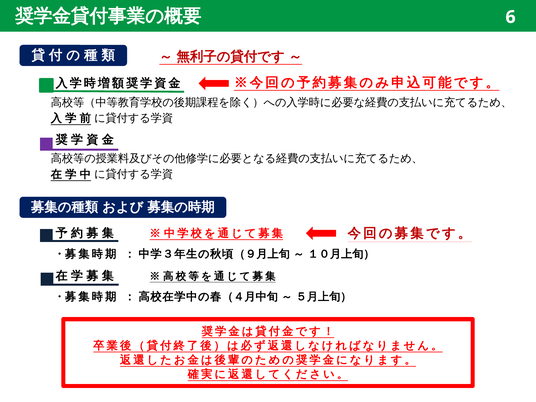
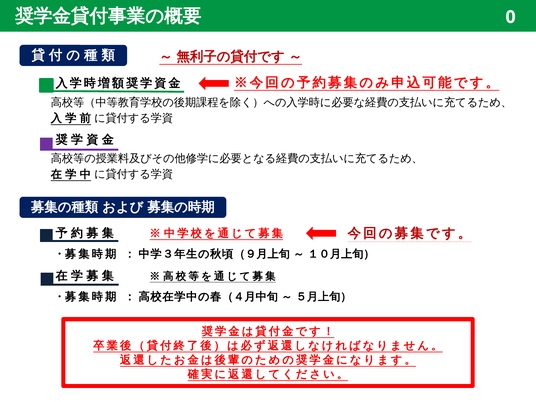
6: 6 -> 0
